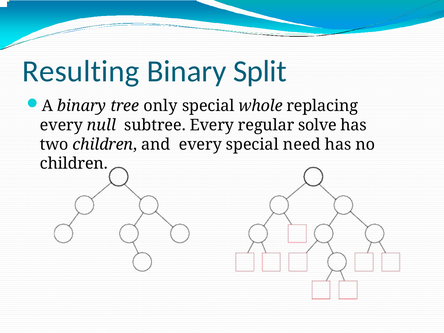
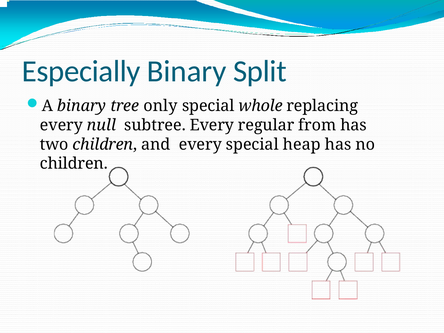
Resulting: Resulting -> Especially
solve: solve -> from
need: need -> heap
